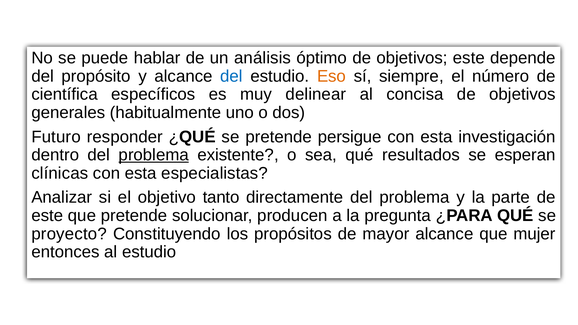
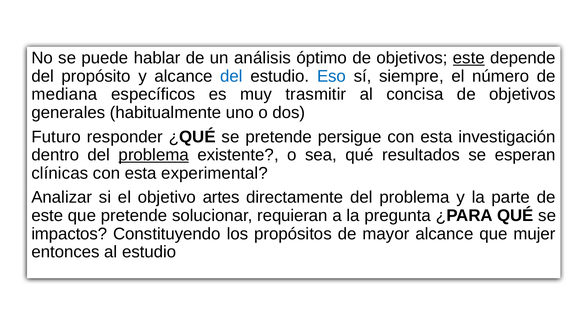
este at (469, 58) underline: none -> present
Eso colour: orange -> blue
científica: científica -> mediana
delinear: delinear -> trasmitir
especialistas: especialistas -> experimental
tanto: tanto -> artes
producen: producen -> requieran
proyecto: proyecto -> impactos
